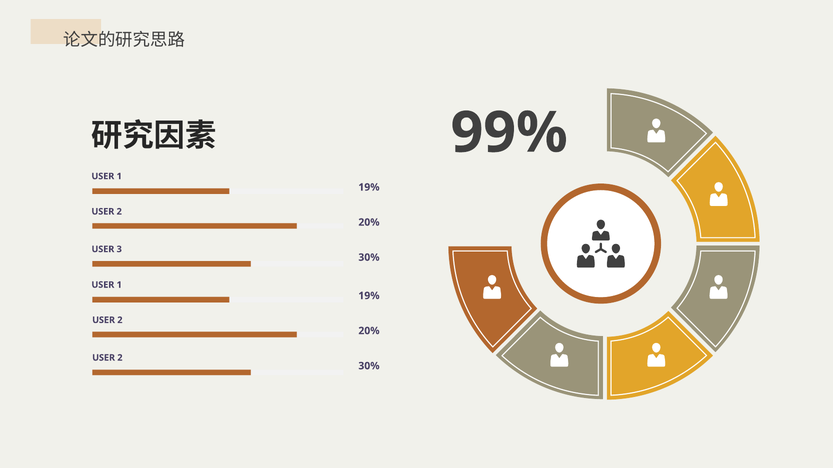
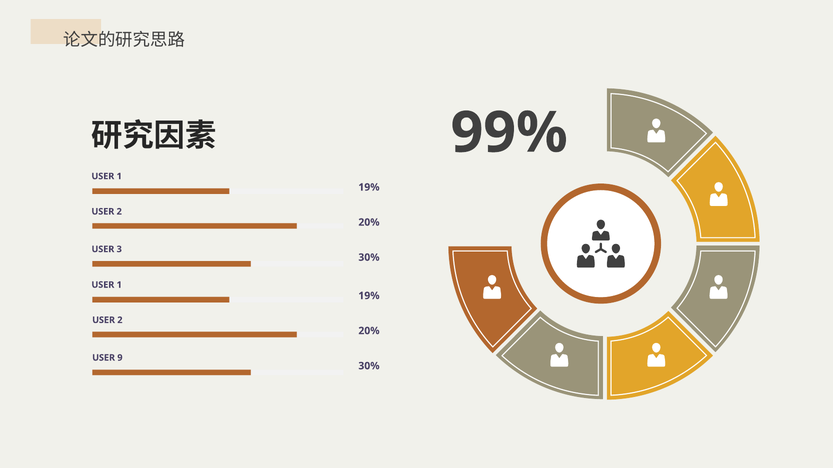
2 at (120, 358): 2 -> 9
